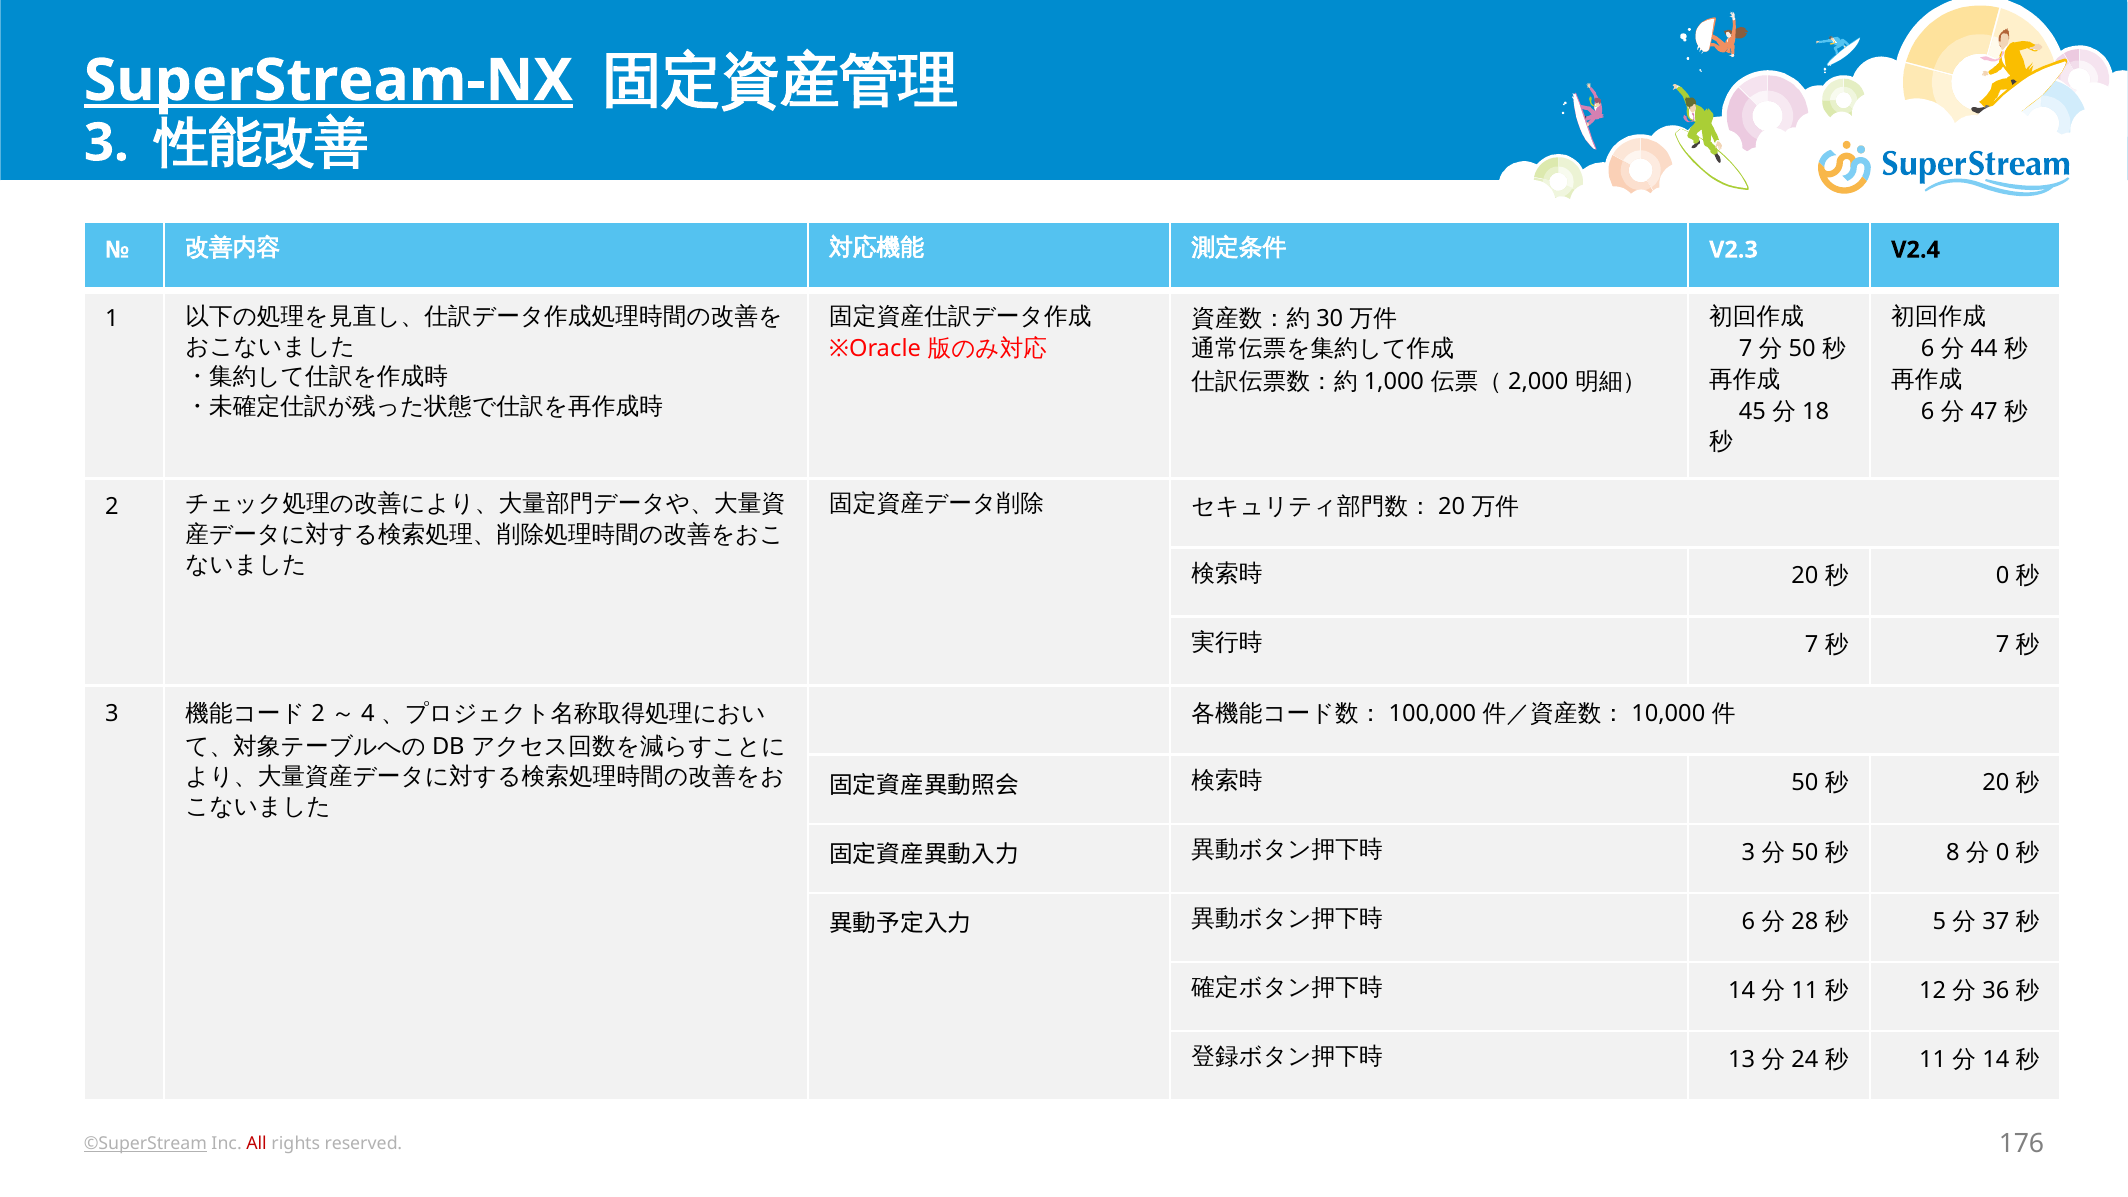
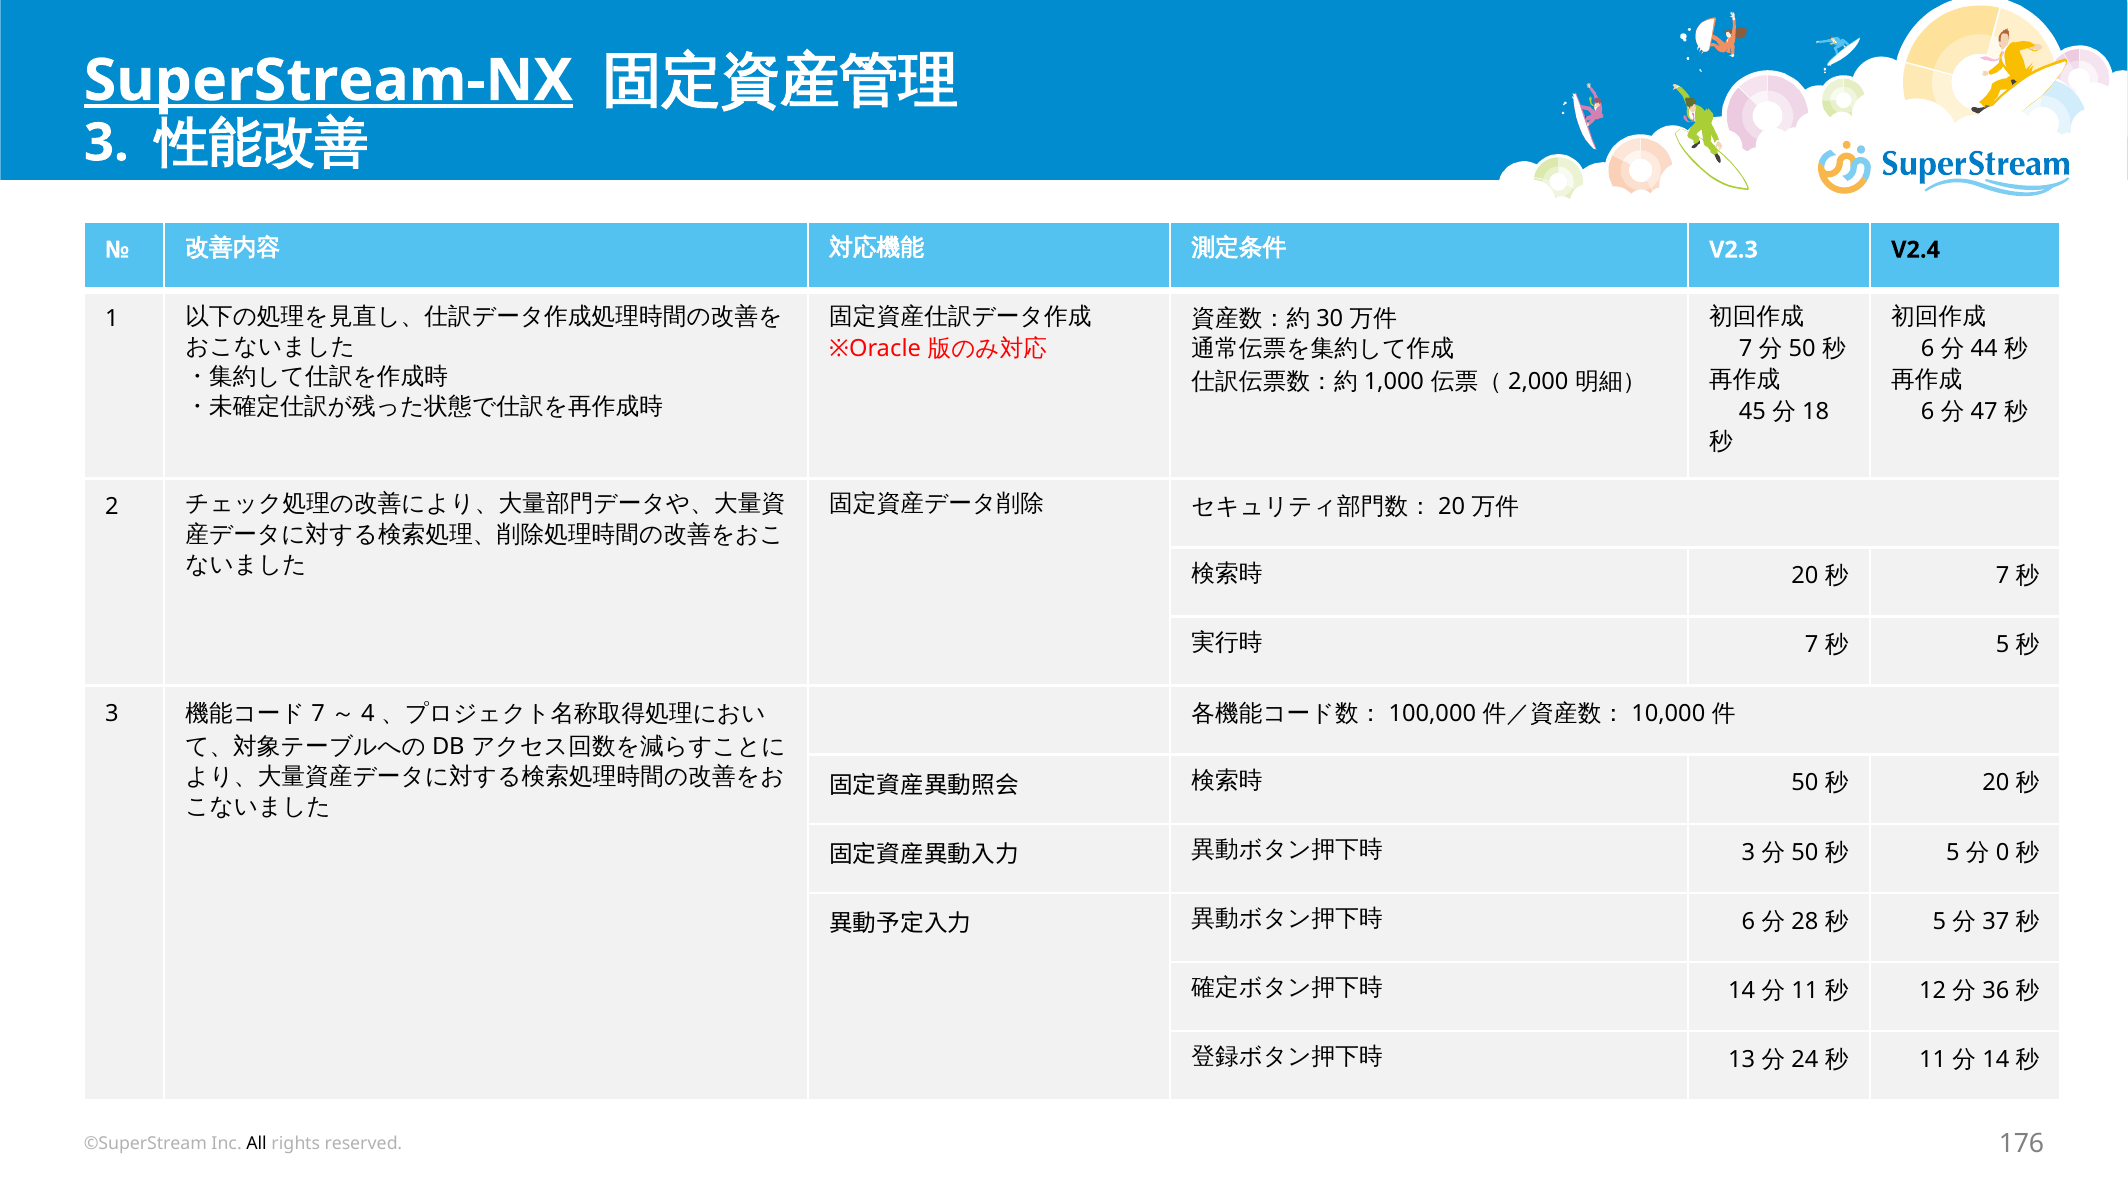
0 at (2003, 576): 0 -> 7
7 at (2003, 645): 7 -> 5
2 at (318, 714): 2 -> 7
8 at (1953, 852): 8 -> 5
©SuperStream underline: present -> none
All colour: red -> black
